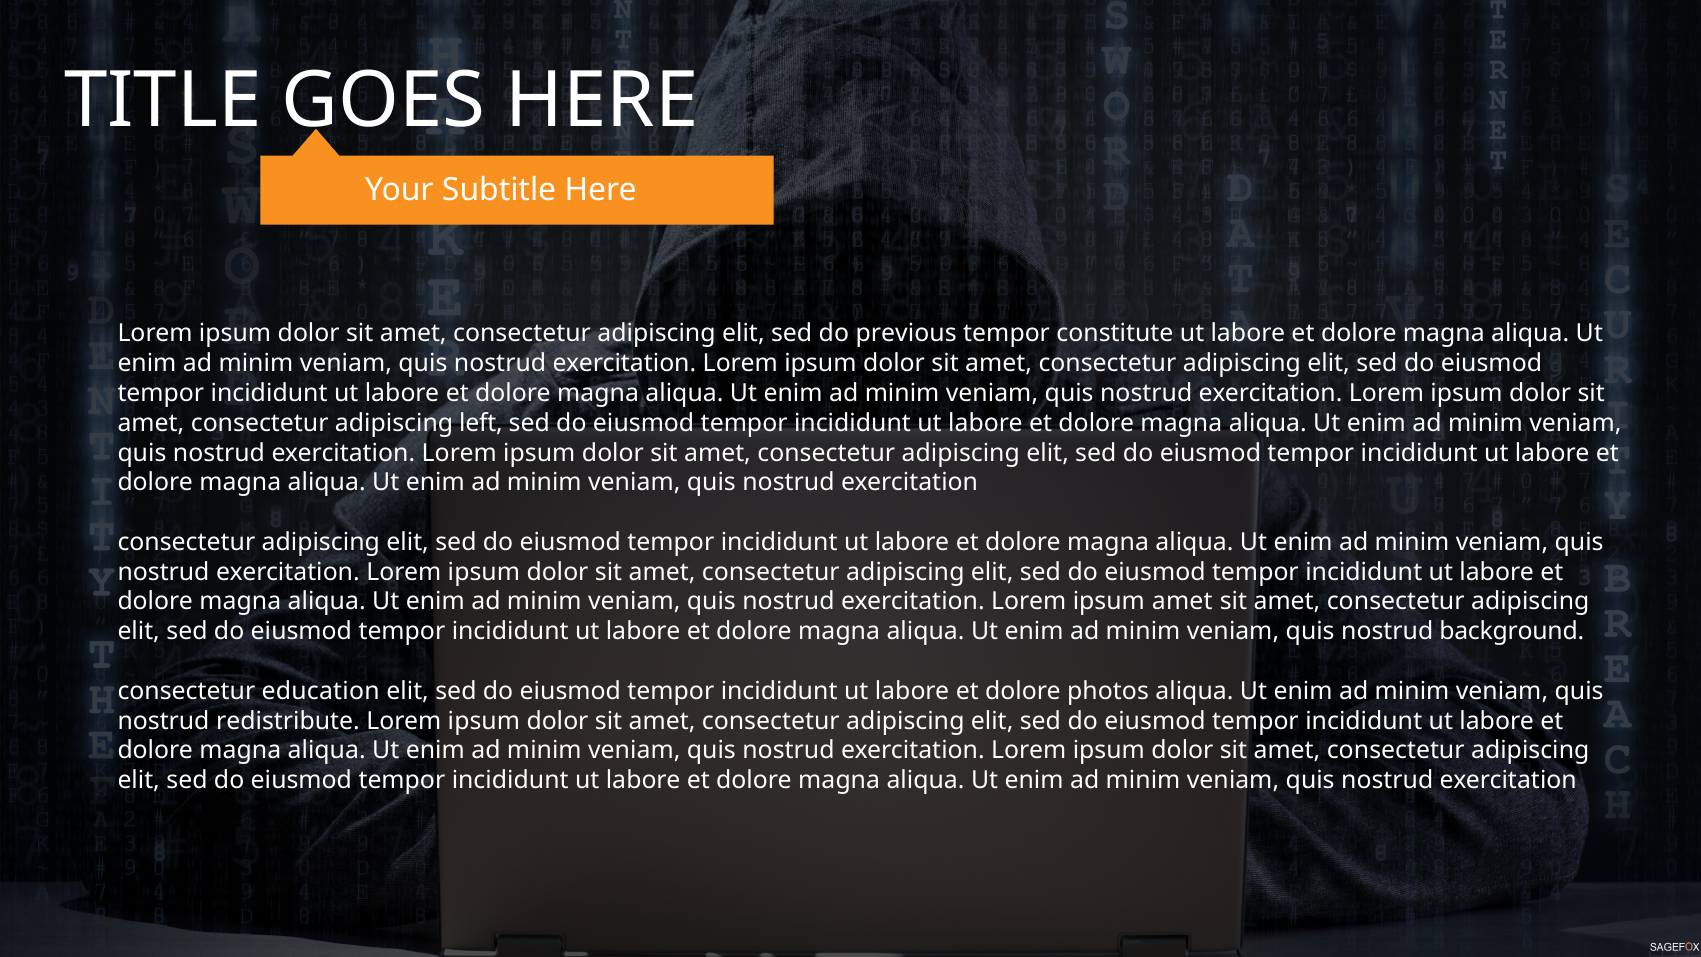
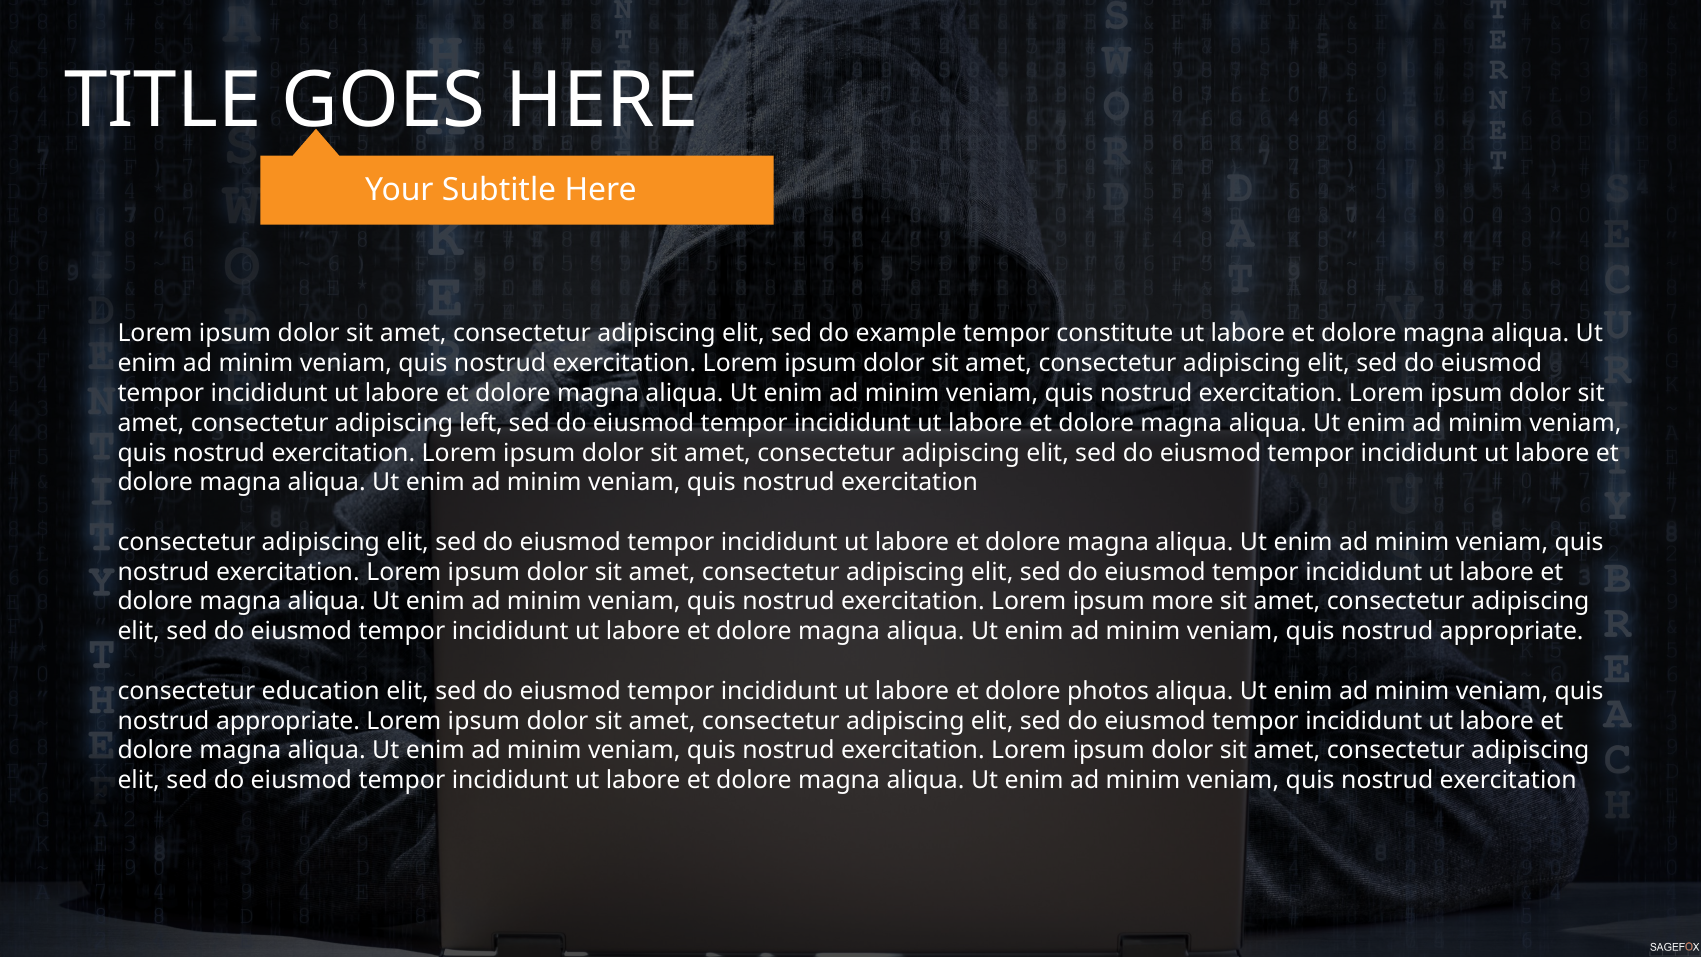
previous: previous -> example
ipsum amet: amet -> more
background at (1512, 631): background -> appropriate
redistribute at (288, 721): redistribute -> appropriate
